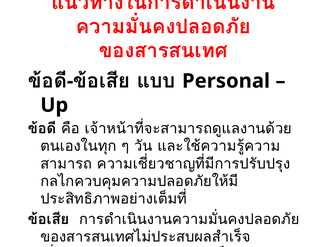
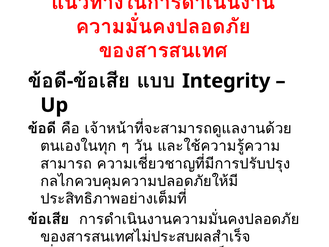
Personal: Personal -> Integrity
